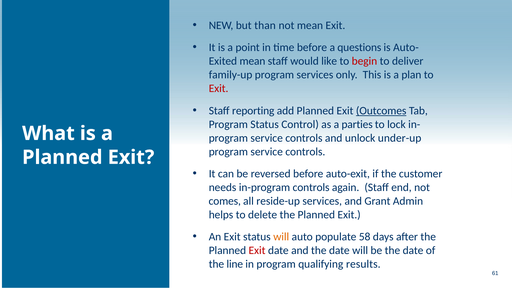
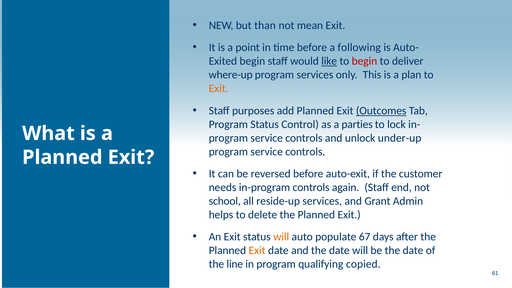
questions: questions -> following
mean at (252, 61): mean -> begin
like underline: none -> present
family-up: family-up -> where-up
Exit at (219, 88) colour: red -> orange
reporting: reporting -> purposes
comes: comes -> school
58: 58 -> 67
Exit at (257, 251) colour: red -> orange
results: results -> copied
